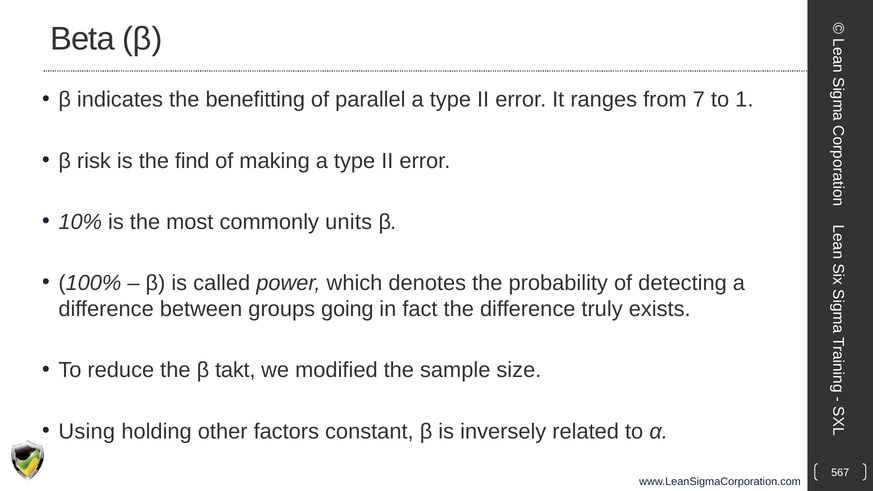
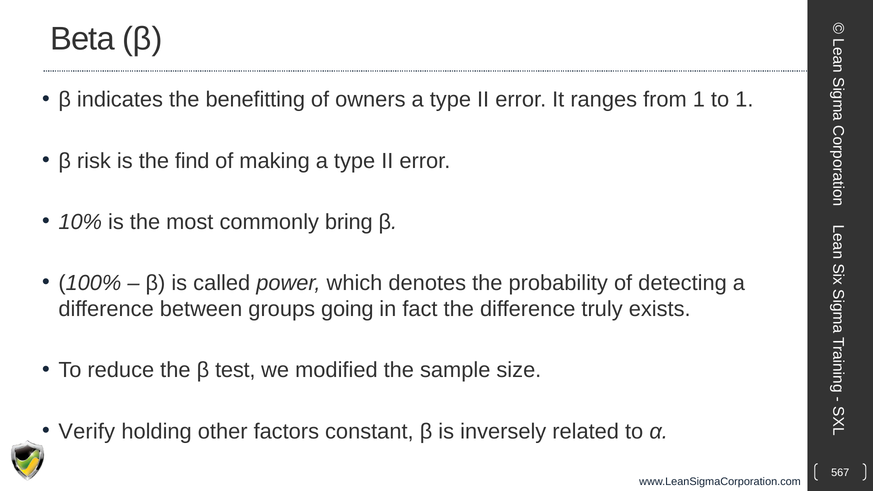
parallel: parallel -> owners
from 7: 7 -> 1
units: units -> bring
takt: takt -> test
Using: Using -> Verify
